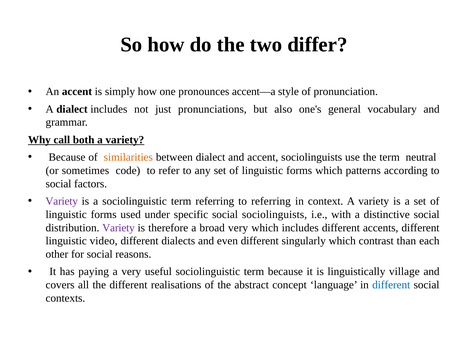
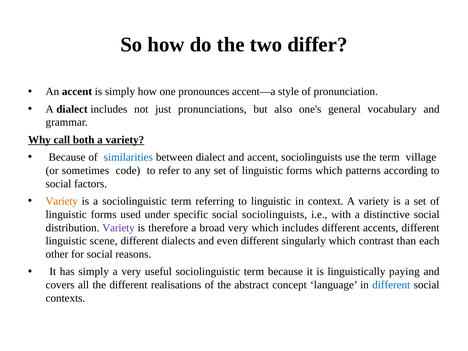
similarities colour: orange -> blue
neutral: neutral -> village
Variety at (62, 201) colour: purple -> orange
to referring: referring -> linguistic
video: video -> scene
has paying: paying -> simply
village: village -> paying
